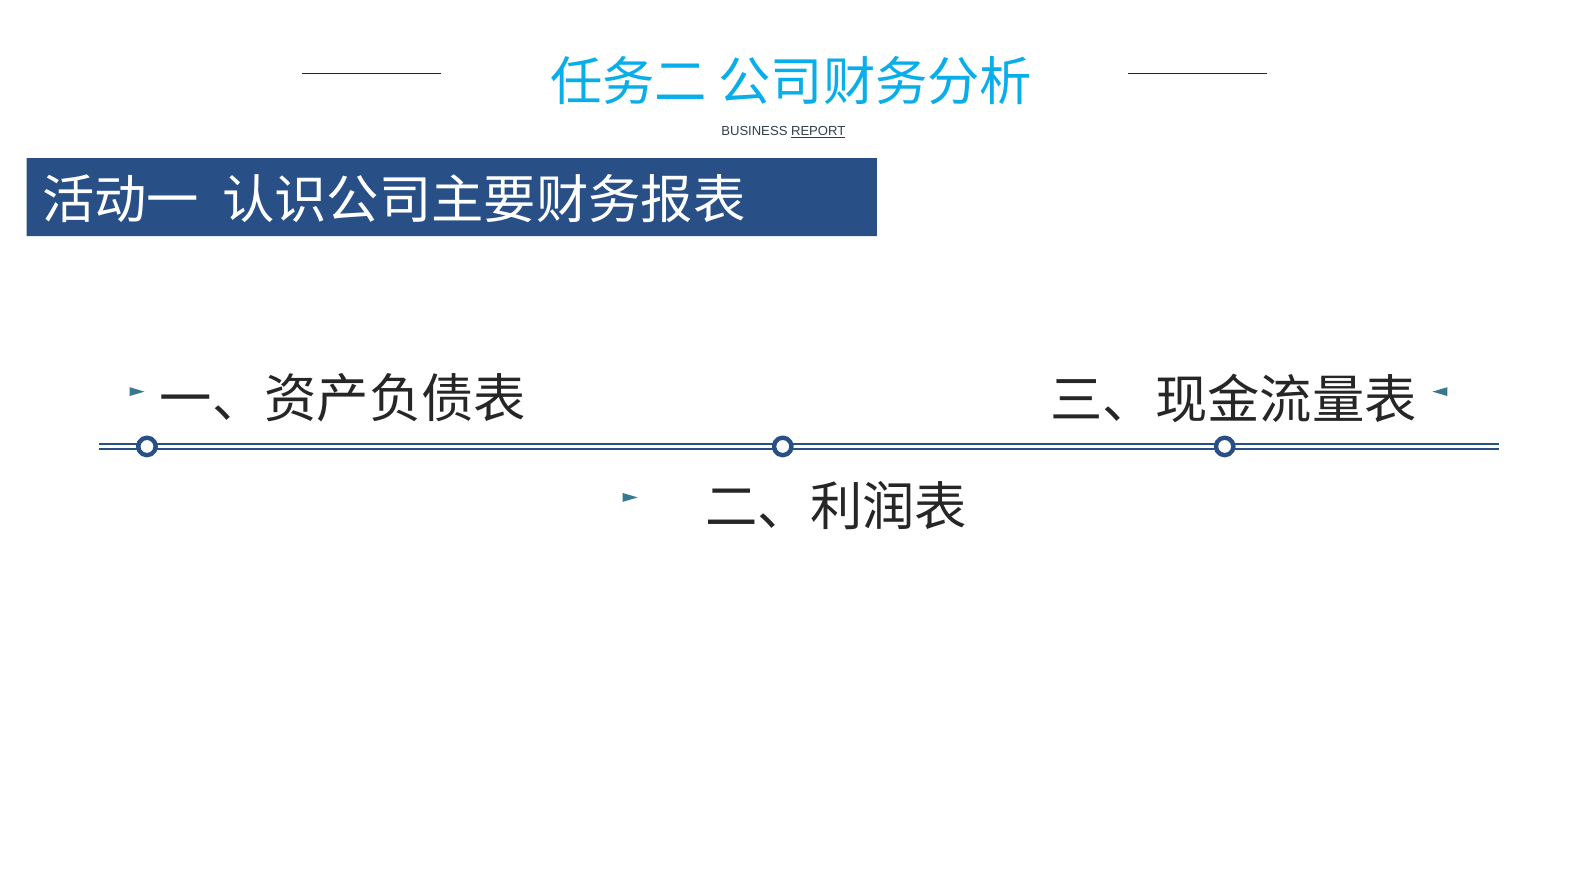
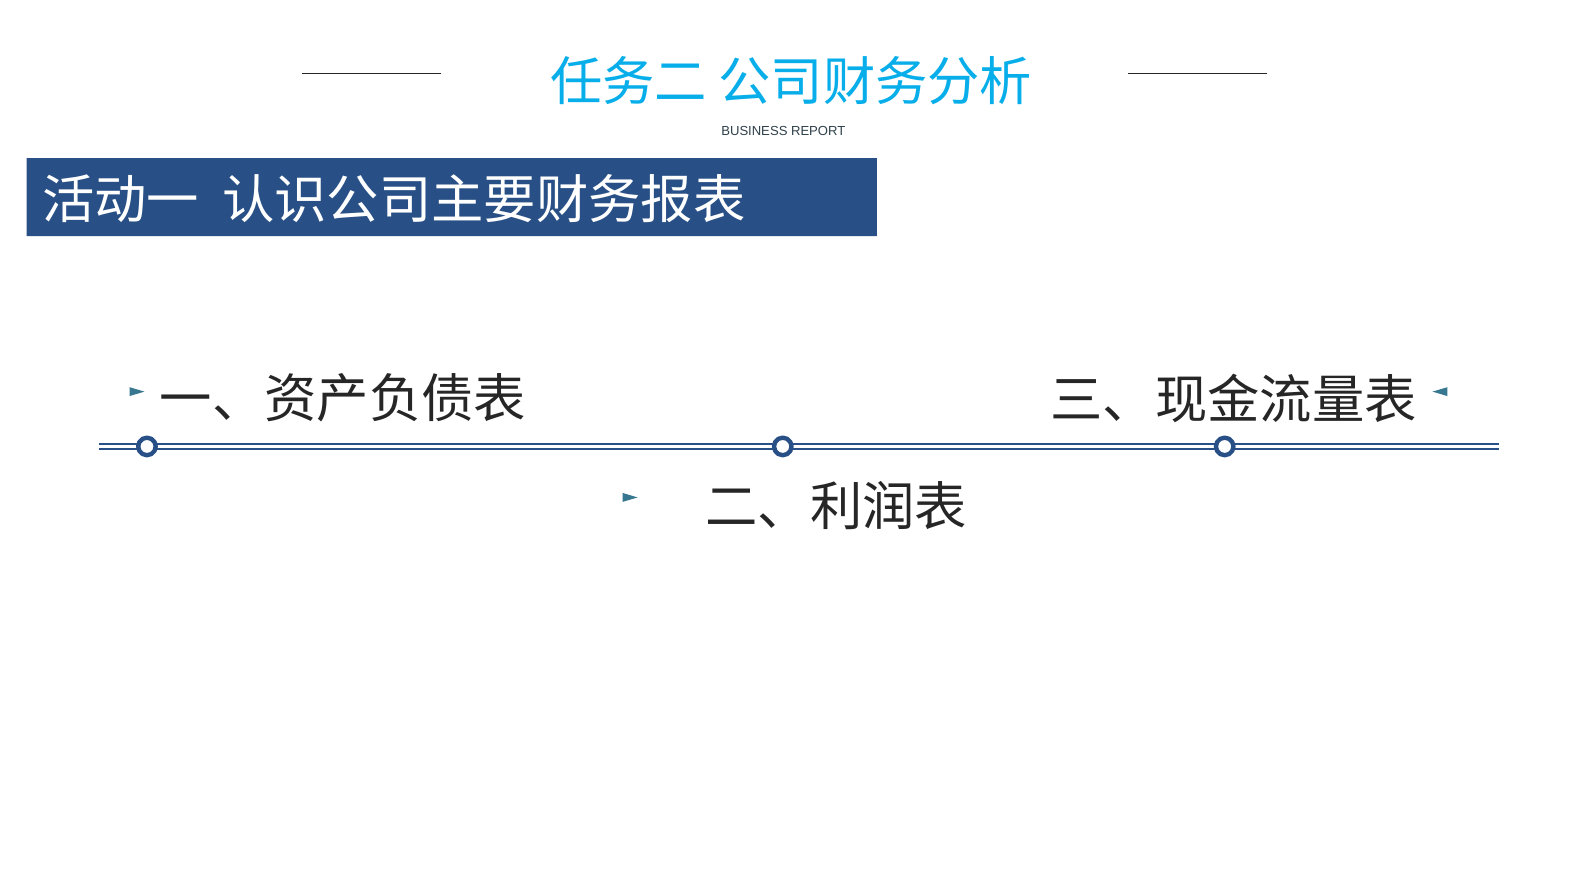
REPORT underline: present -> none
